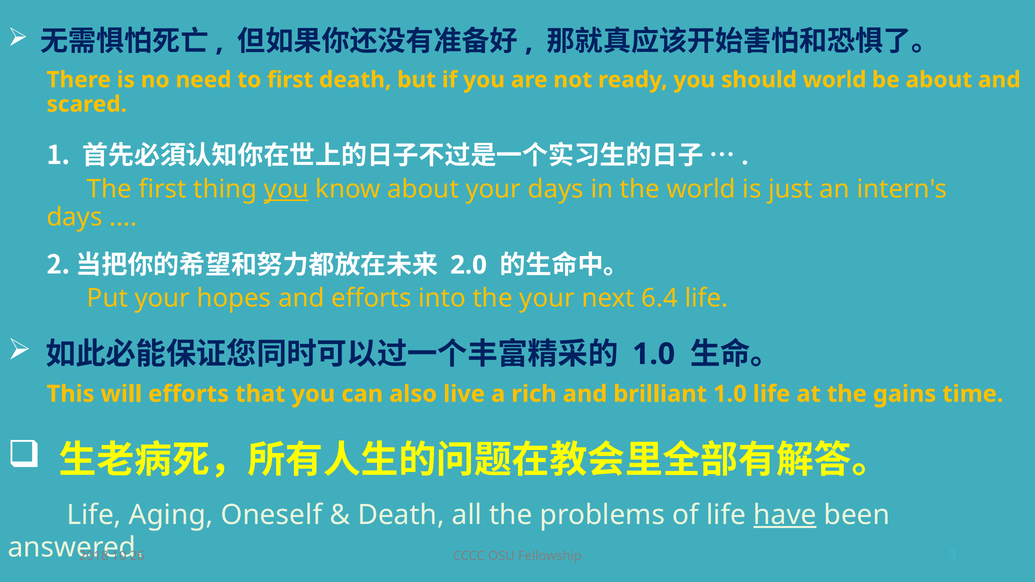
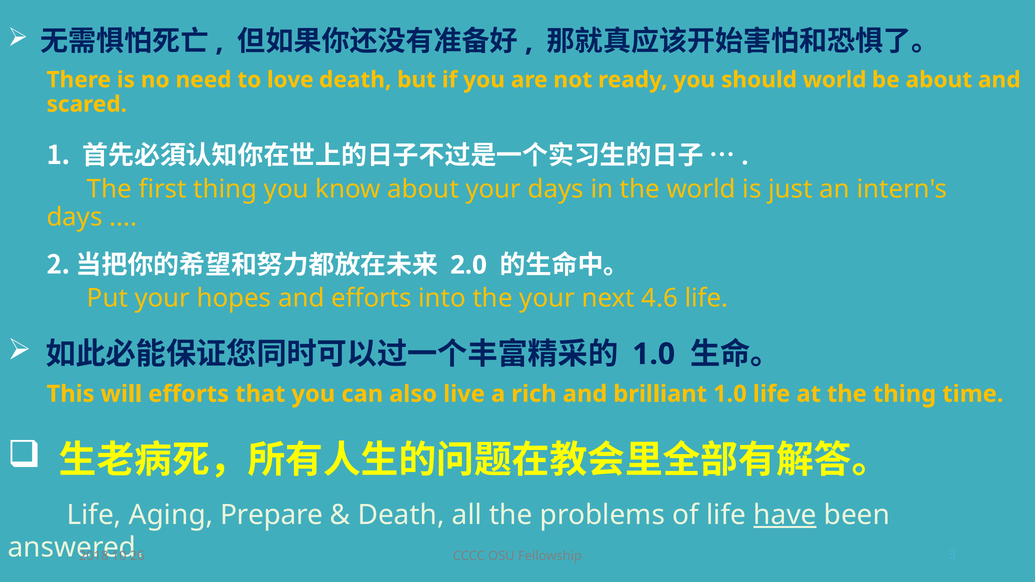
to first: first -> love
you at (286, 189) underline: present -> none
6.4: 6.4 -> 4.6
the gains: gains -> thing
Oneself: Oneself -> Prepare
